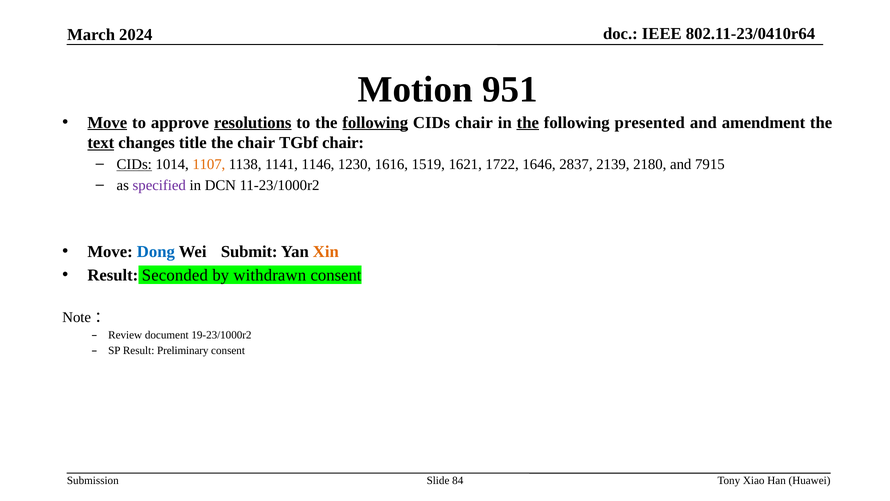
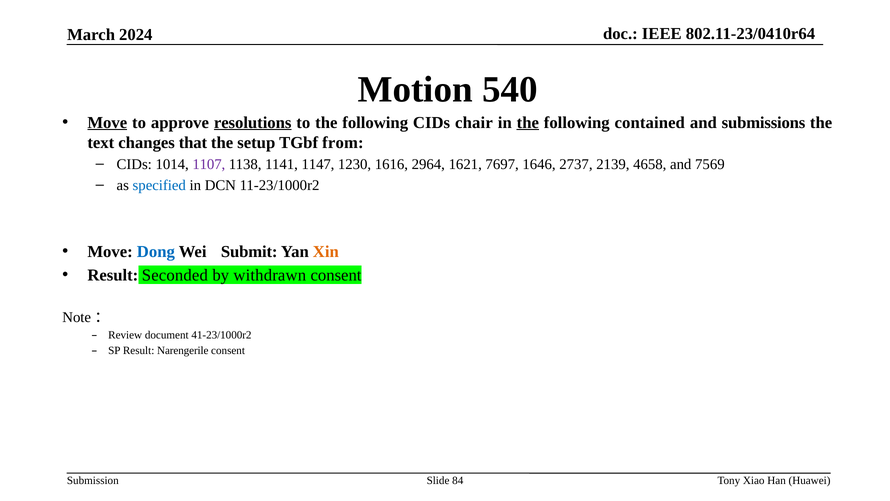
951: 951 -> 540
following at (375, 122) underline: present -> none
presented: presented -> contained
amendment: amendment -> submissions
text underline: present -> none
title: title -> that
the chair: chair -> setup
TGbf chair: chair -> from
CIDs at (134, 164) underline: present -> none
1107 colour: orange -> purple
1146: 1146 -> 1147
1519: 1519 -> 2964
1722: 1722 -> 7697
2837: 2837 -> 2737
2180: 2180 -> 4658
7915: 7915 -> 7569
specified colour: purple -> blue
19-23/1000r2: 19-23/1000r2 -> 41-23/1000r2
Preliminary: Preliminary -> Narengerile
